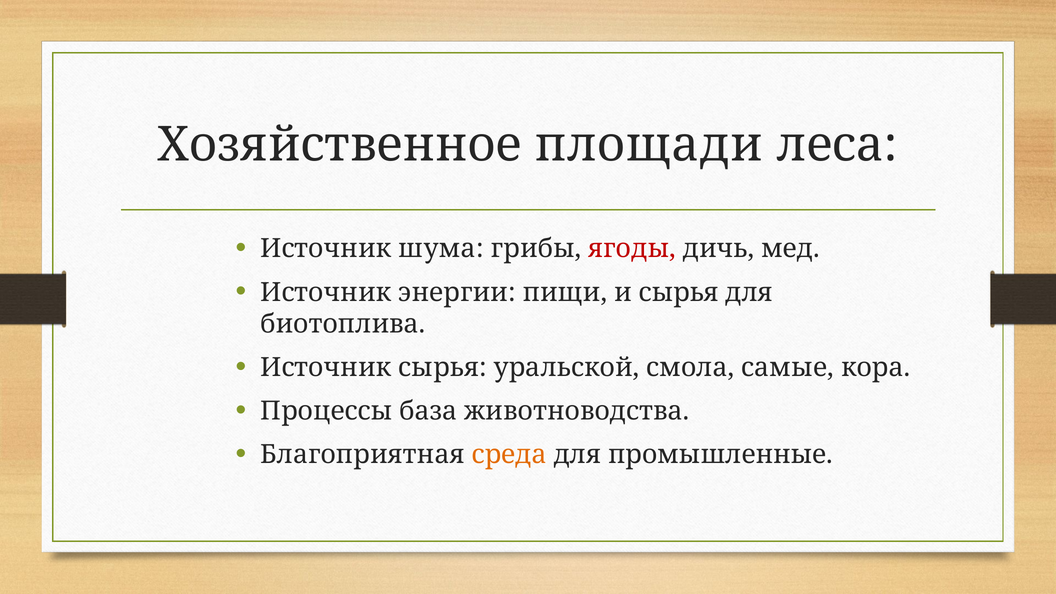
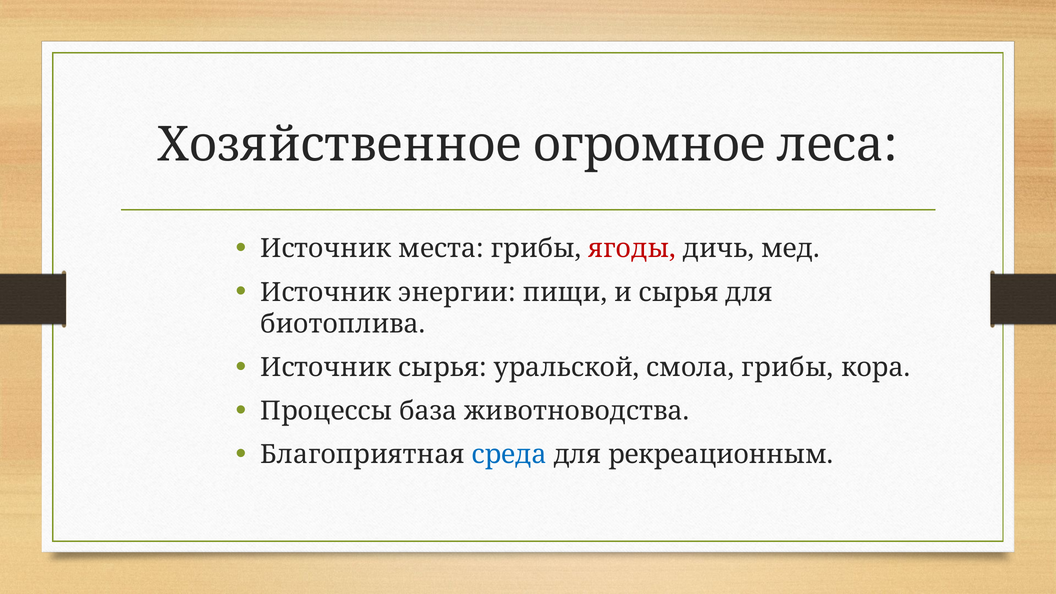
площади: площади -> огромное
шума: шума -> места
смола самые: самые -> грибы
среда colour: orange -> blue
промышленные: промышленные -> рекреационным
